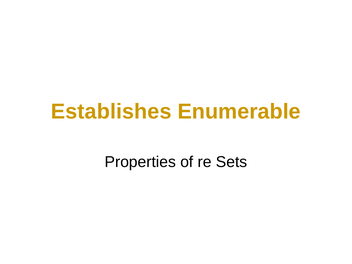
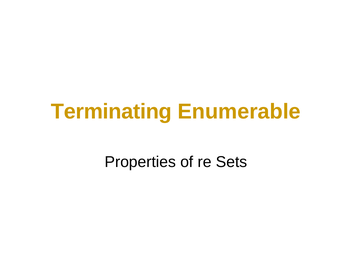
Establishes: Establishes -> Terminating
